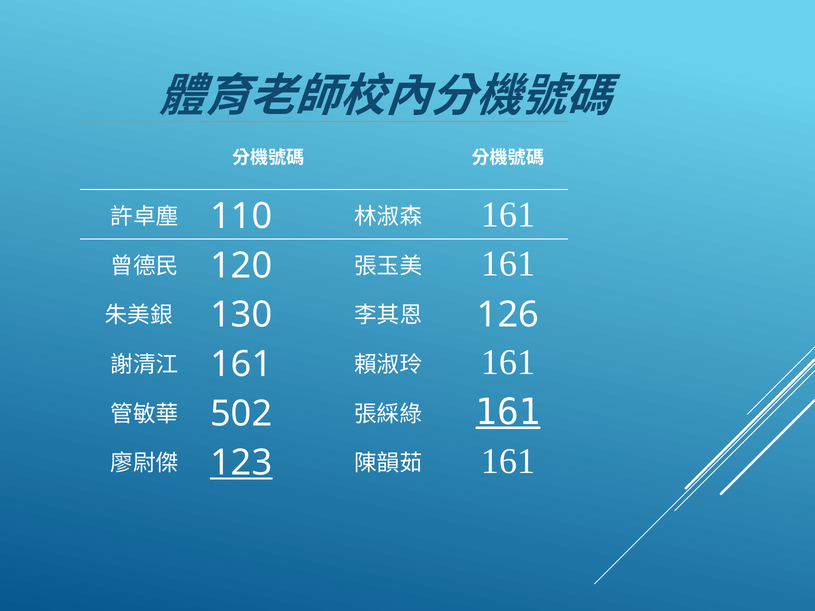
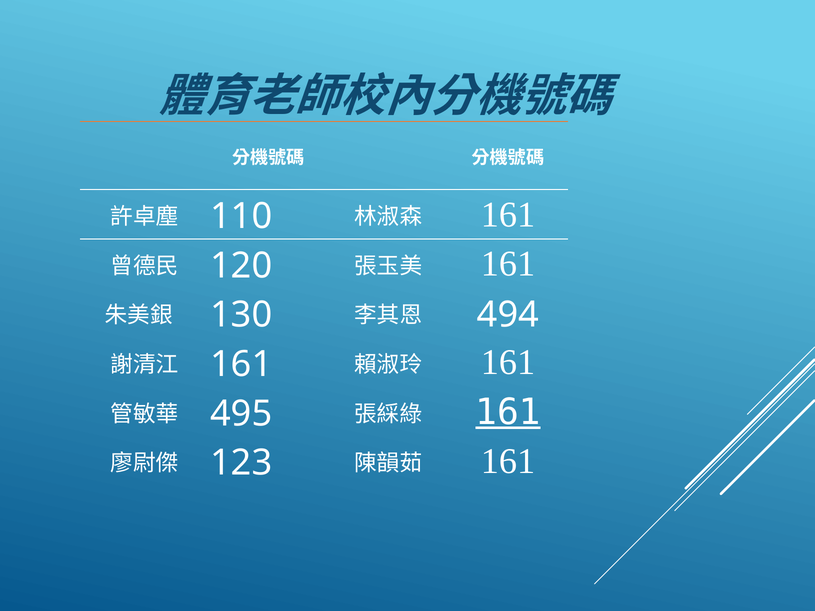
126: 126 -> 494
502: 502 -> 495
123 underline: present -> none
